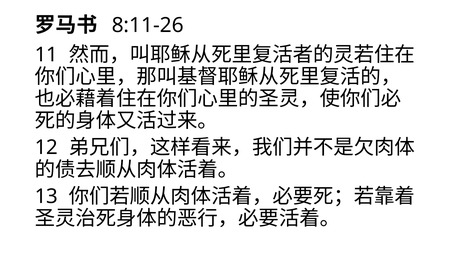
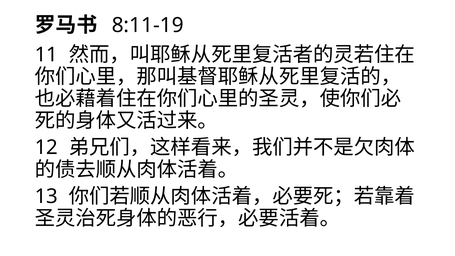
8:11-26: 8:11-26 -> 8:11-19
